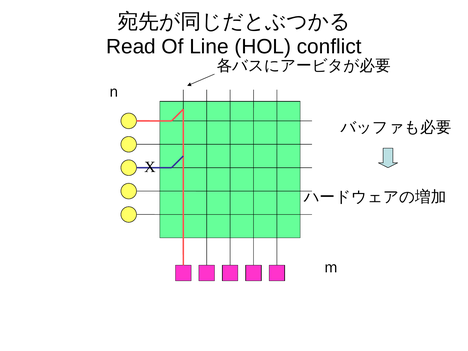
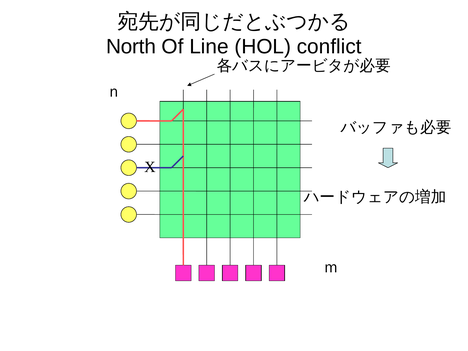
Read: Read -> North
